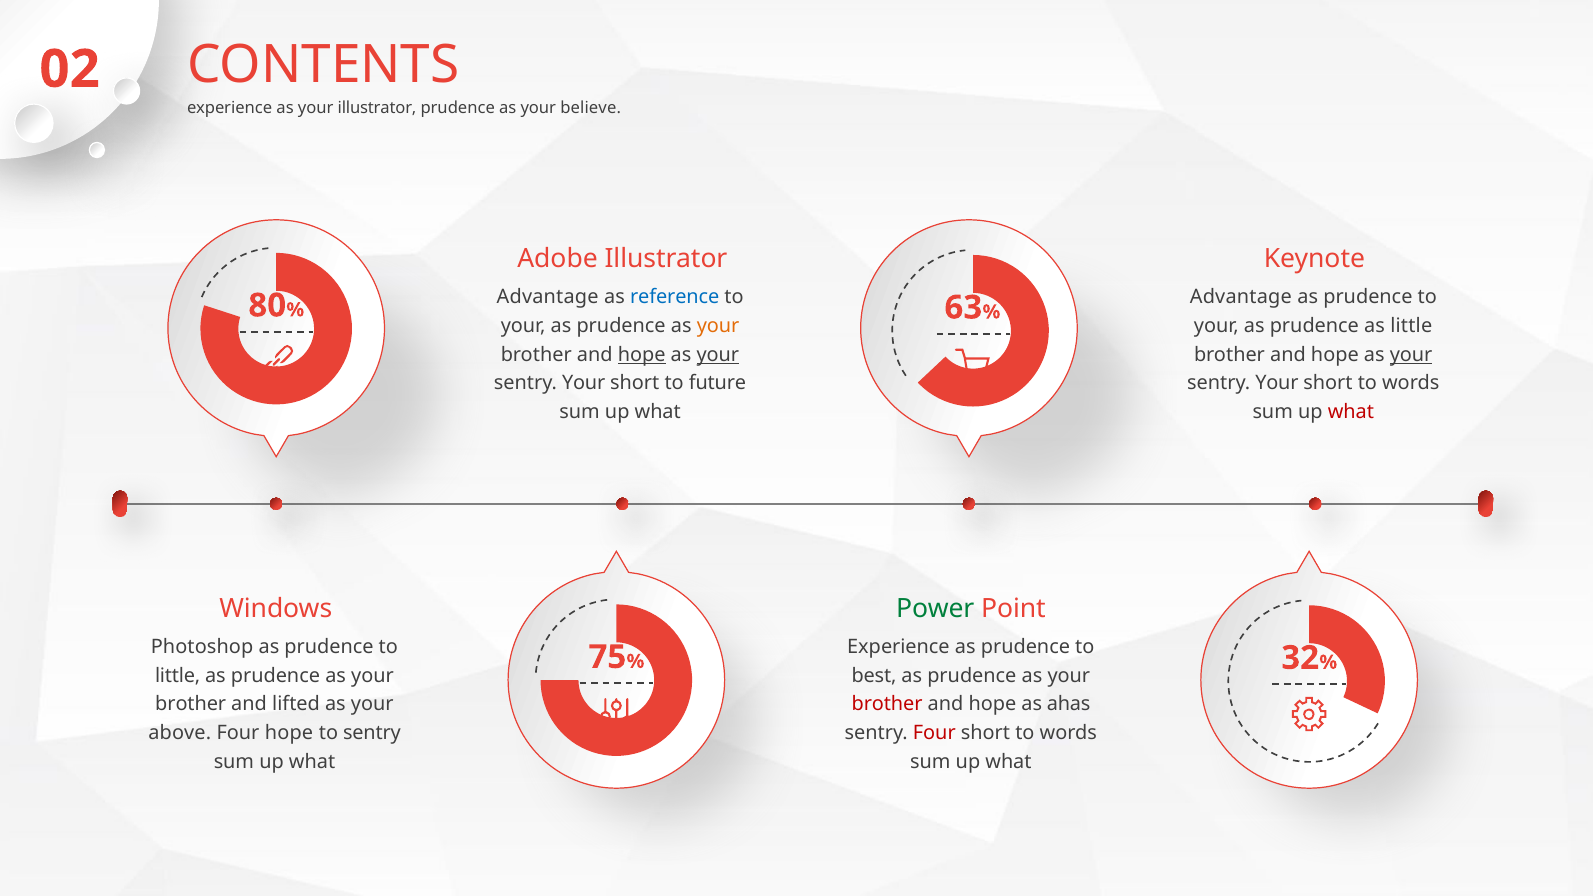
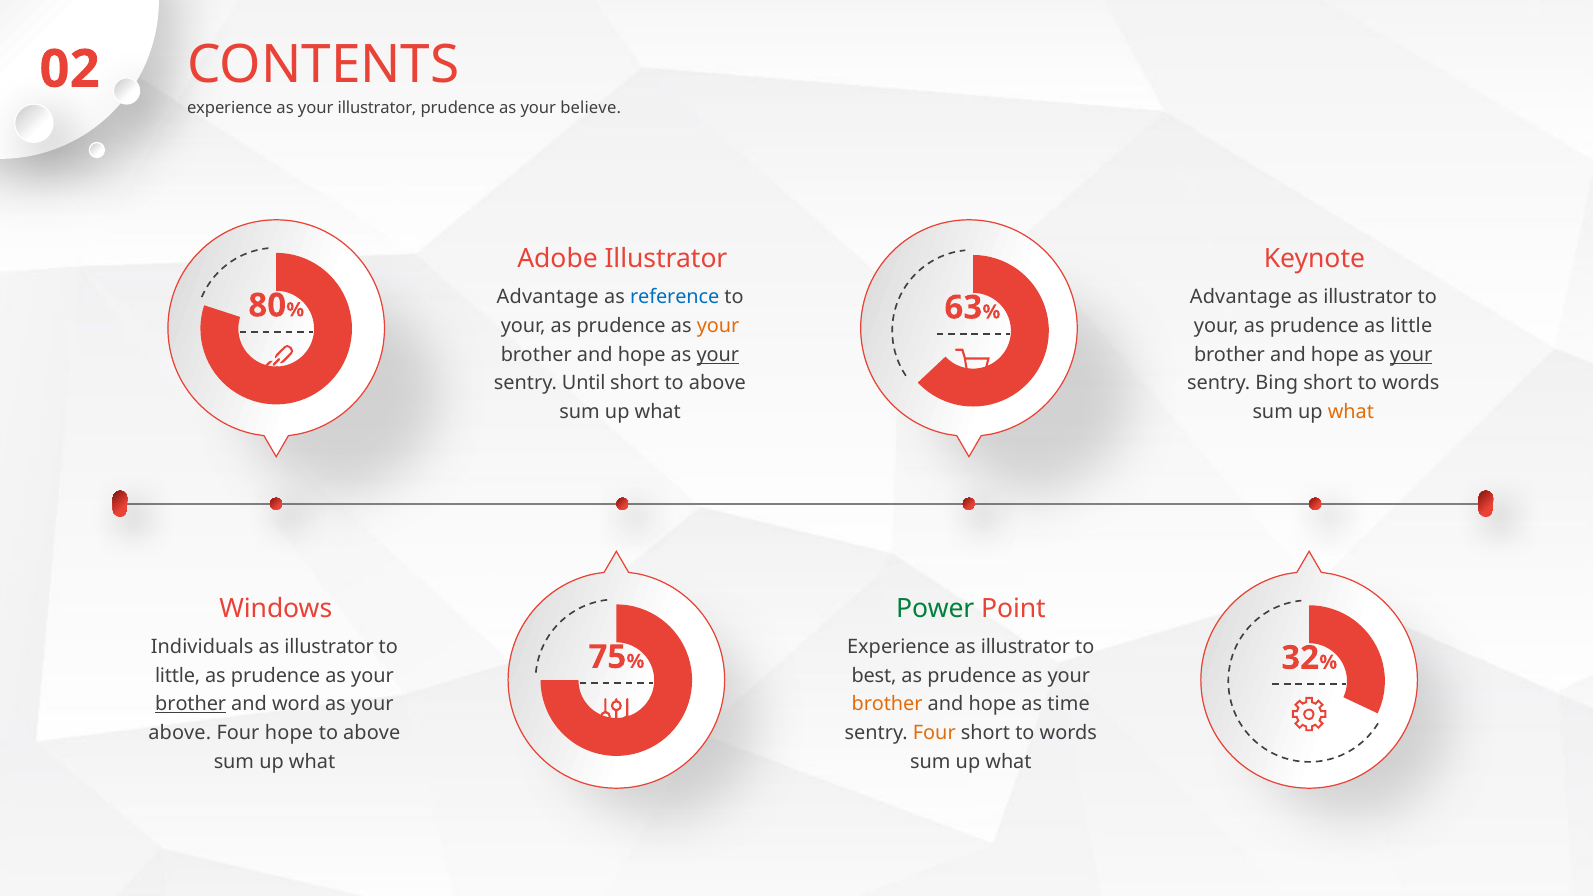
prudence at (1368, 297): prudence -> illustrator
hope at (642, 355) underline: present -> none
Your at (584, 383): Your -> Until
short to future: future -> above
Your at (1277, 383): Your -> Bing
what at (1351, 412) colour: red -> orange
Photoshop: Photoshop -> Individuals
prudence at (329, 647): prudence -> illustrator
Experience as prudence: prudence -> illustrator
brother at (191, 704) underline: none -> present
lifted: lifted -> word
brother at (887, 704) colour: red -> orange
ahas: ahas -> time
sentry at (372, 733): sentry -> above
Four at (934, 733) colour: red -> orange
